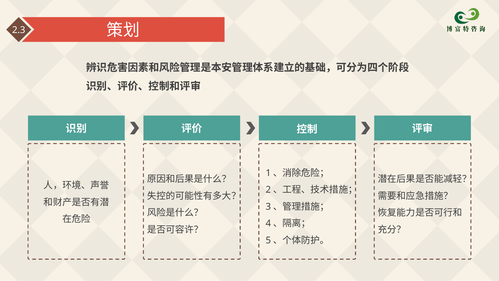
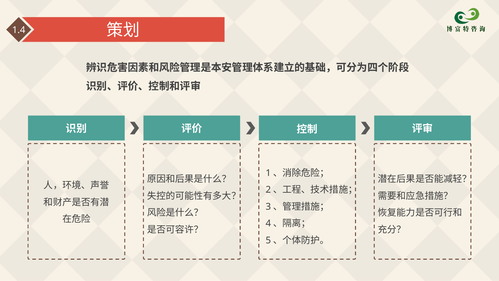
2.3: 2.3 -> 1.4
